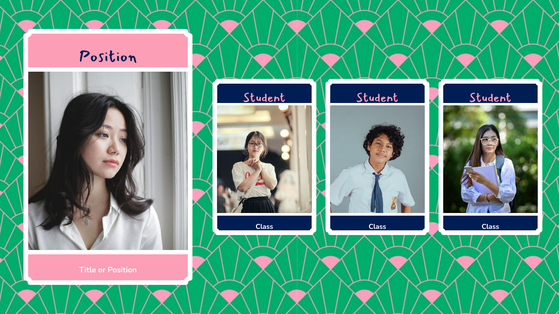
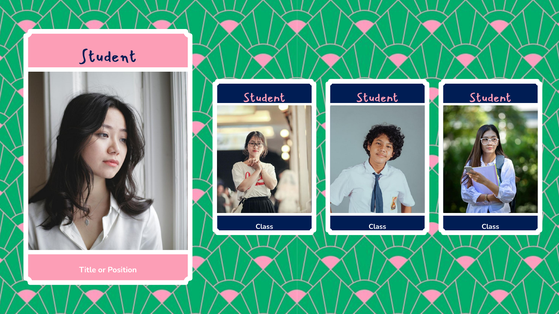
Position at (108, 57): Position -> Student
